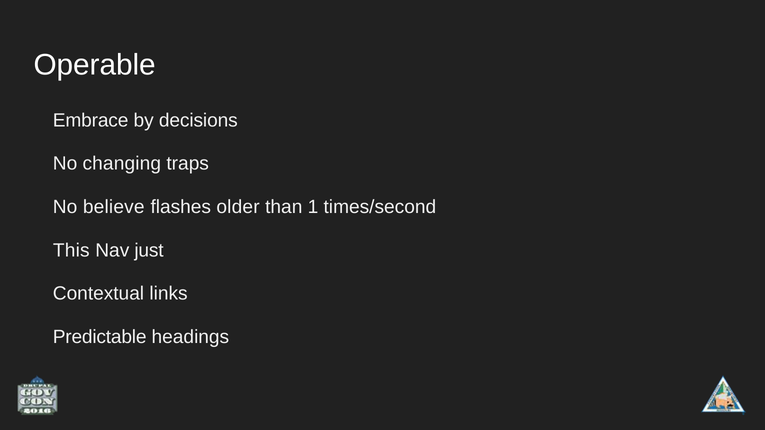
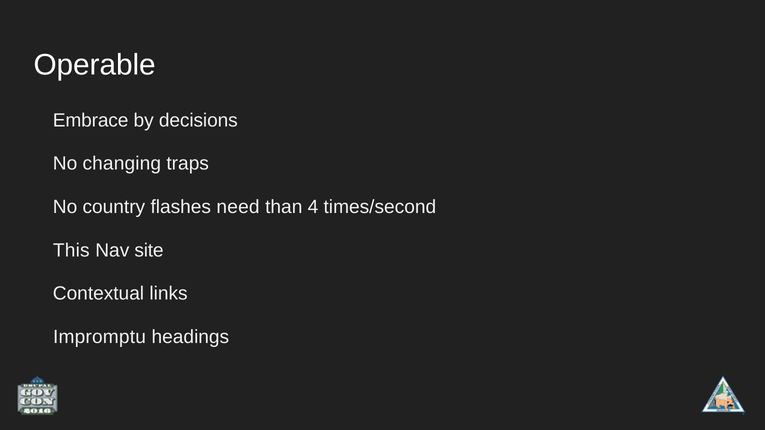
believe: believe -> country
older: older -> need
1: 1 -> 4
just: just -> site
Predictable: Predictable -> Impromptu
